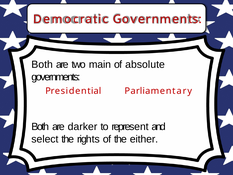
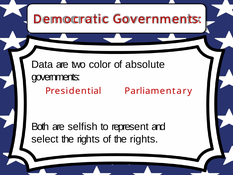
Both at (42, 64): Both -> Data
main: main -> color
darker: darker -> selfish
of the either: either -> rights
